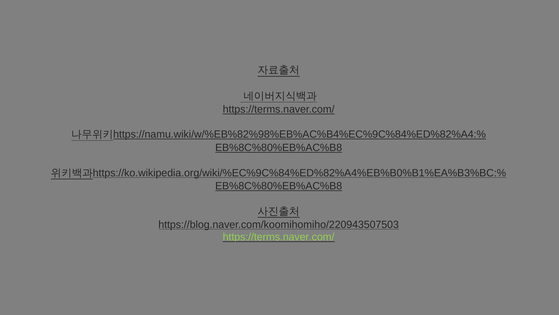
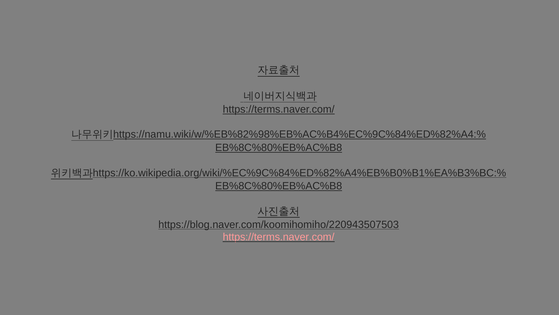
https://terms.naver.com/ at (279, 237) colour: light green -> pink
